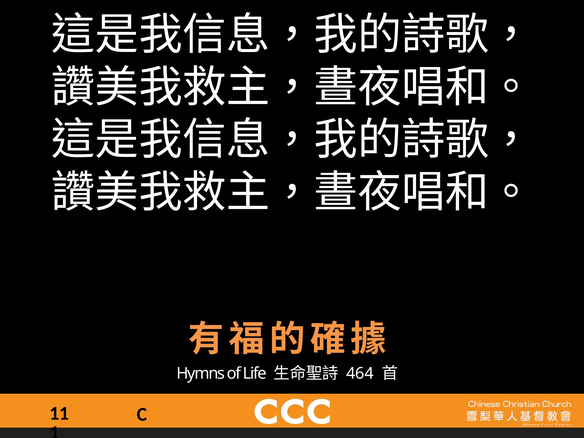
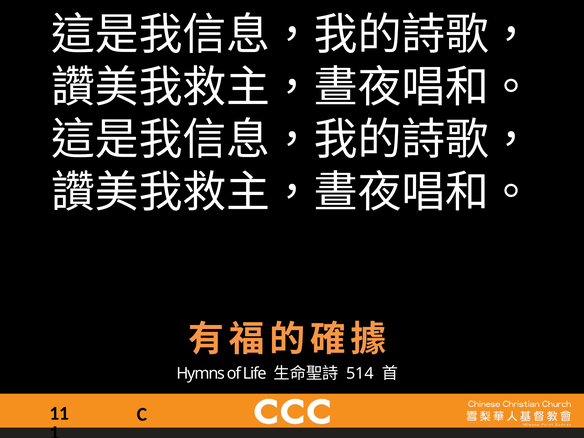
464: 464 -> 514
